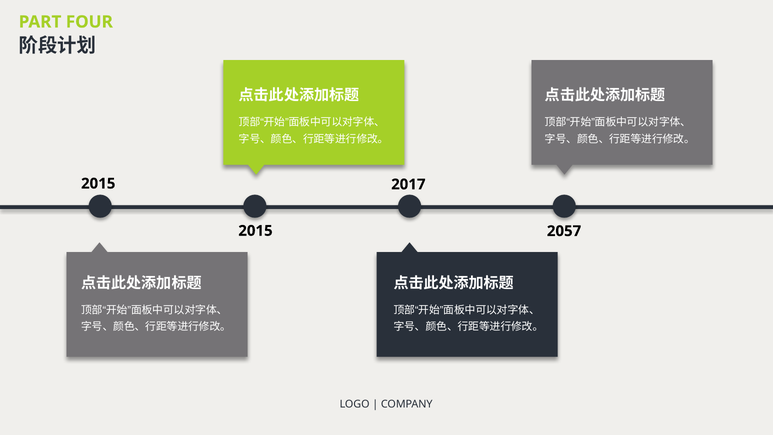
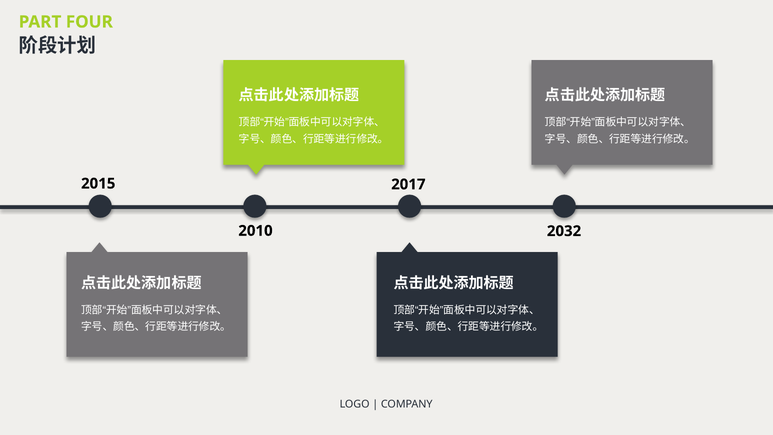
2015 at (255, 231): 2015 -> 2010
2057: 2057 -> 2032
